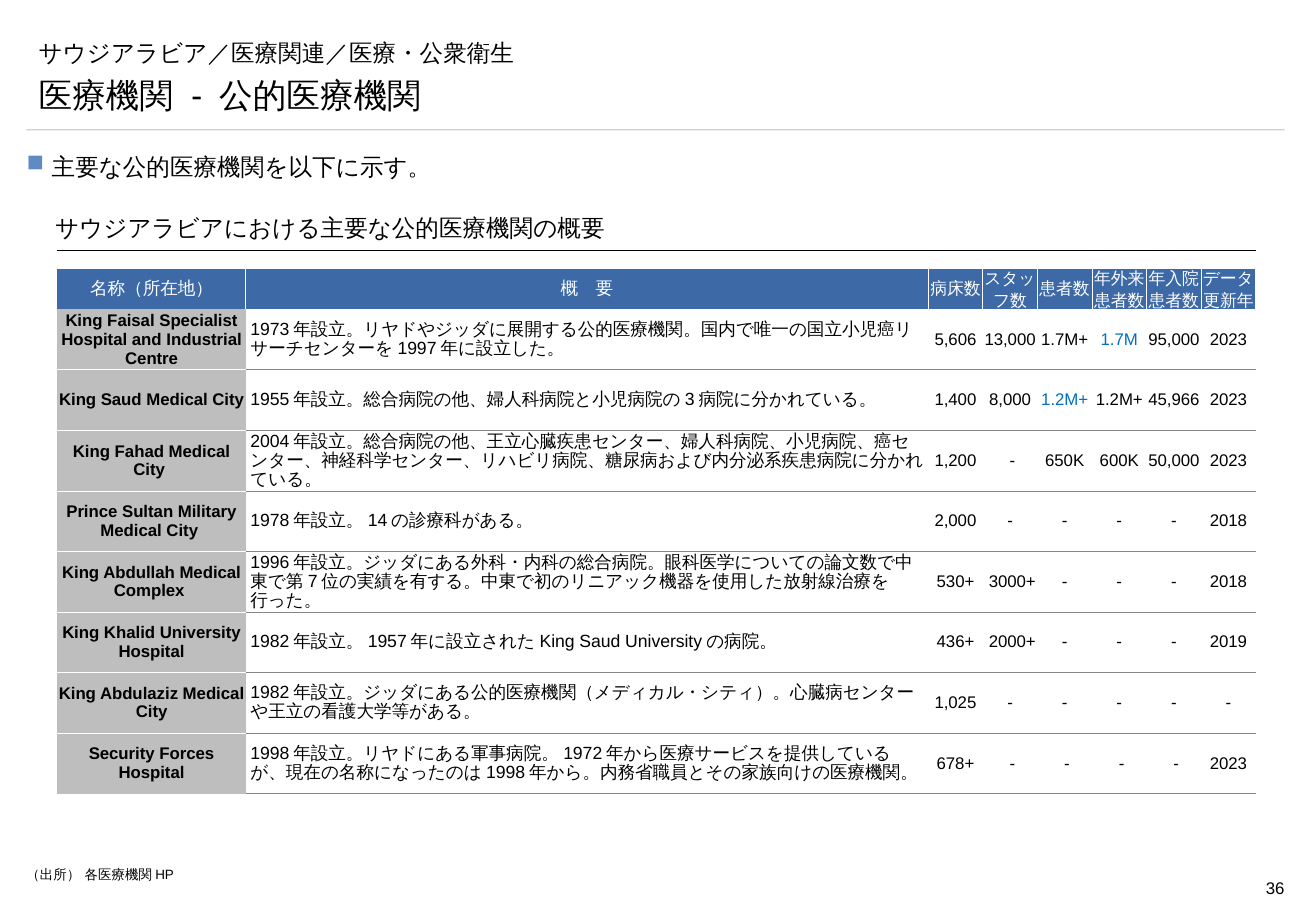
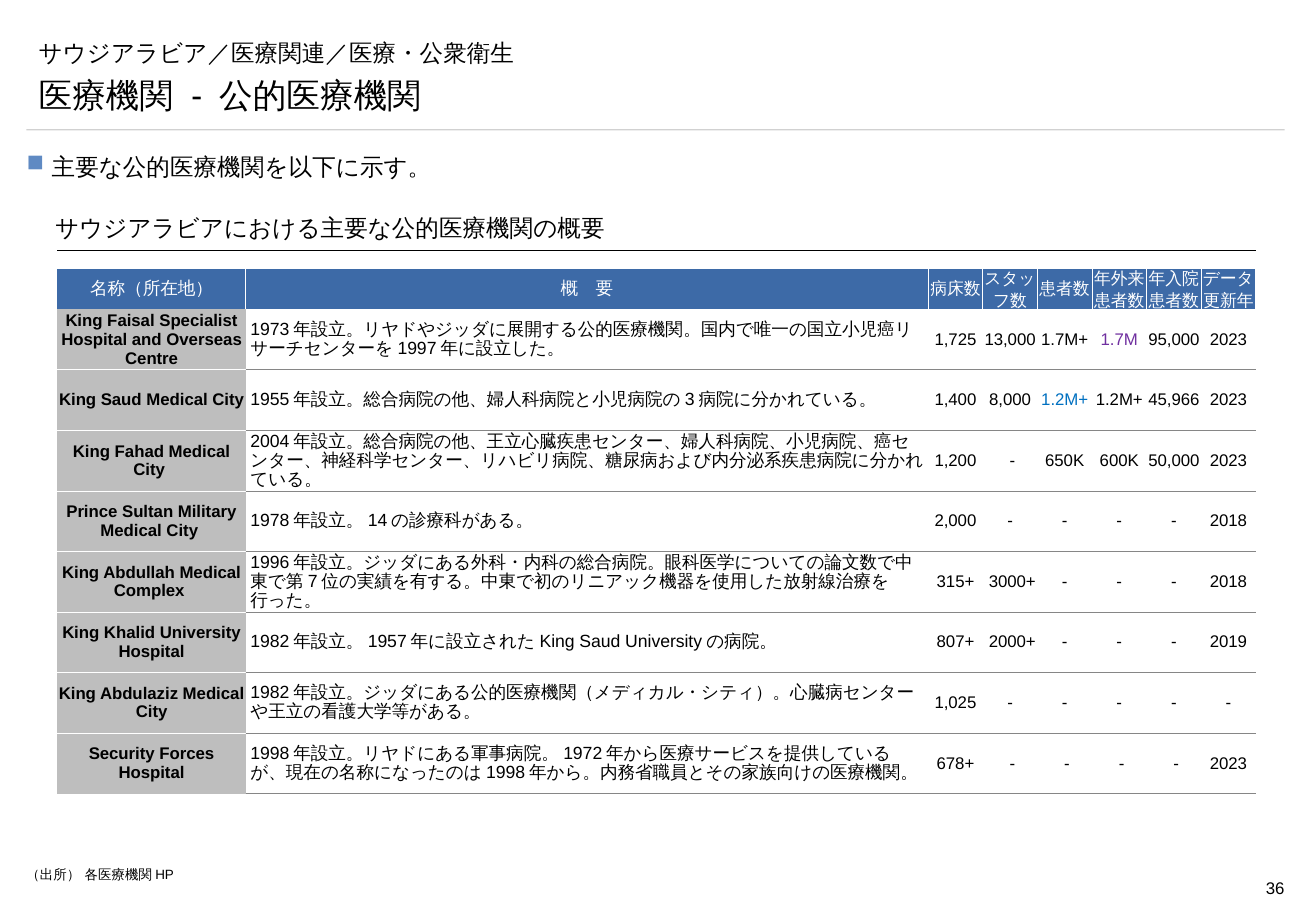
Industrial: Industrial -> Overseas
5,606: 5,606 -> 1,725
1.7M colour: blue -> purple
530+: 530+ -> 315+
436+: 436+ -> 807+
